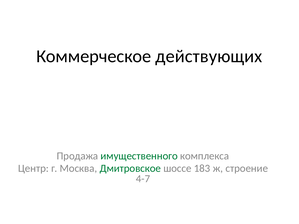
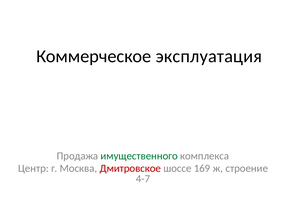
действующих: действующих -> эксплуатация
Дмитровское colour: green -> red
183: 183 -> 169
